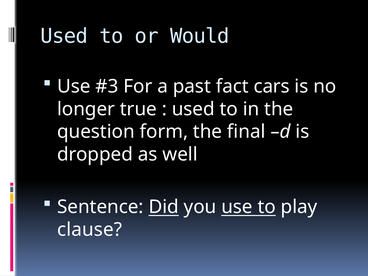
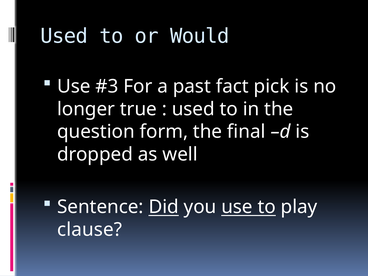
cars: cars -> pick
